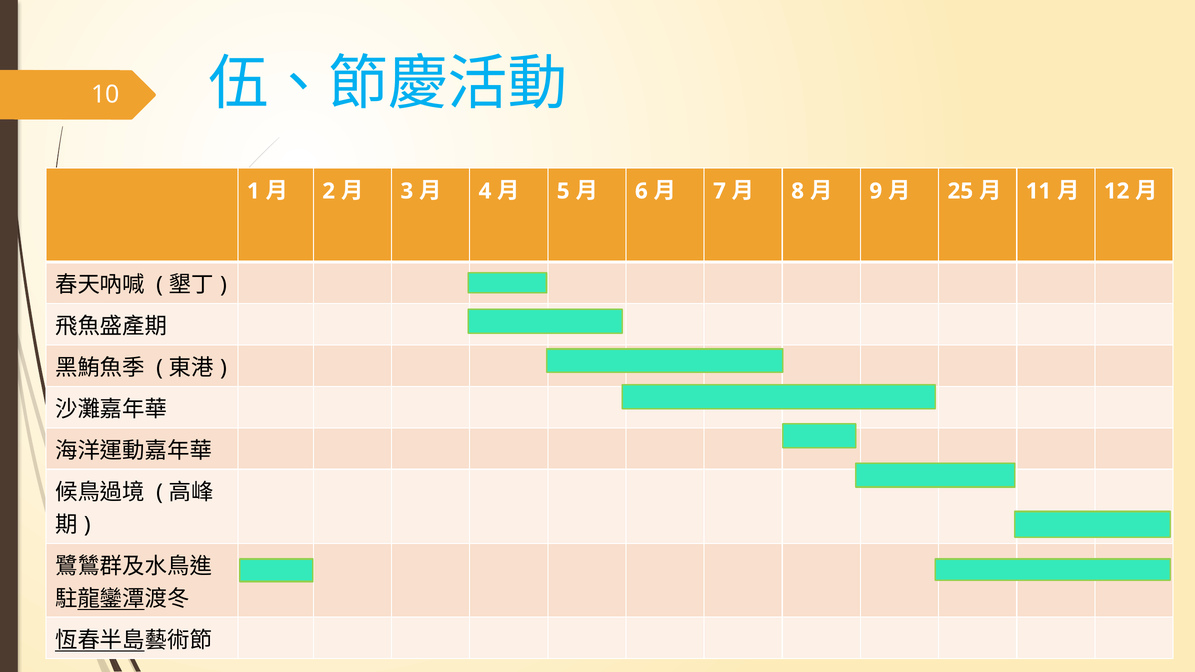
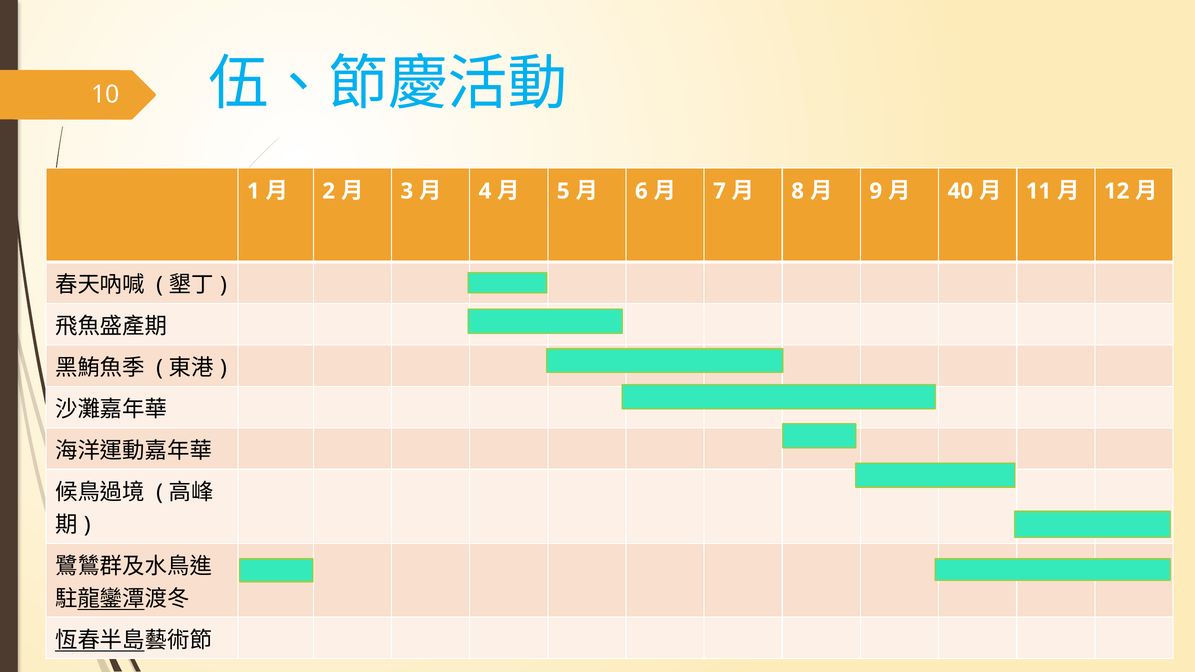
25: 25 -> 40
